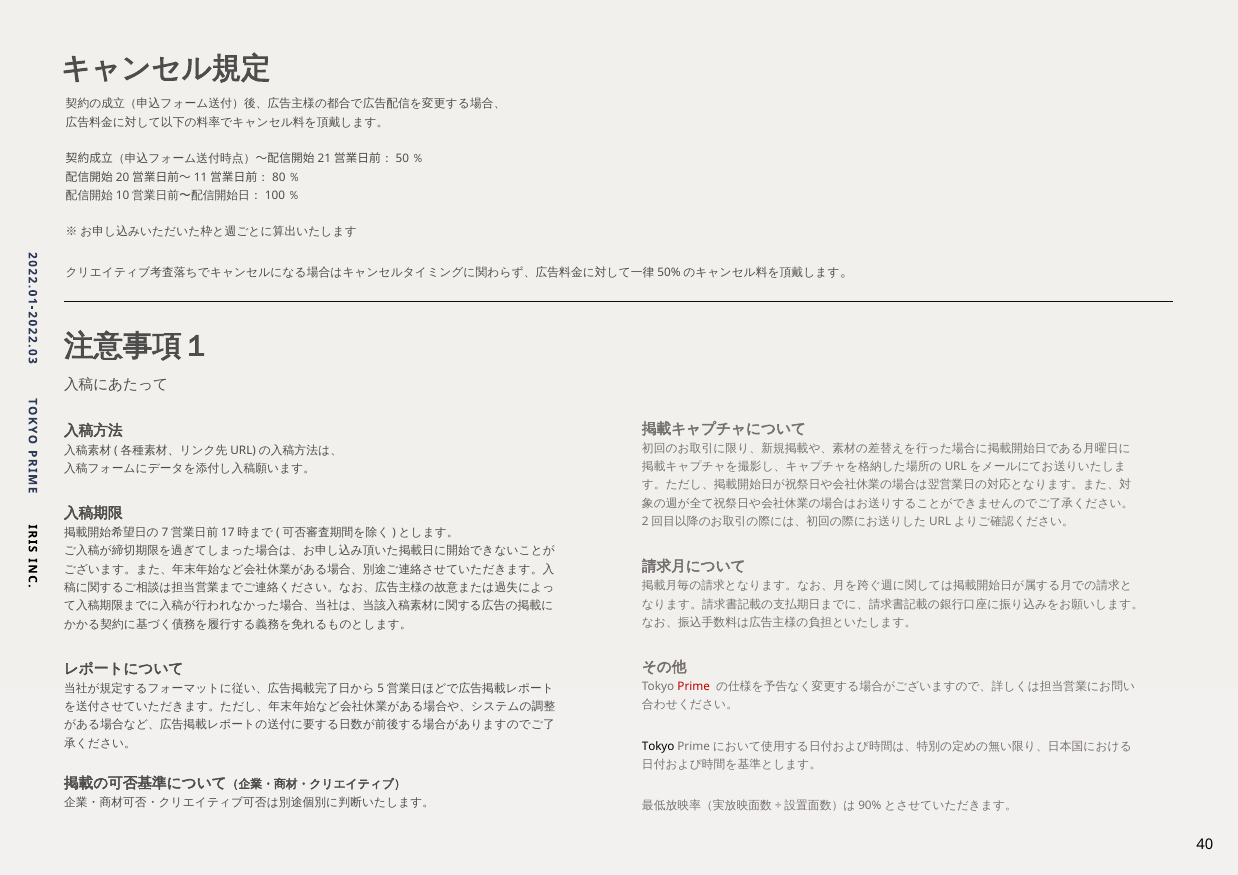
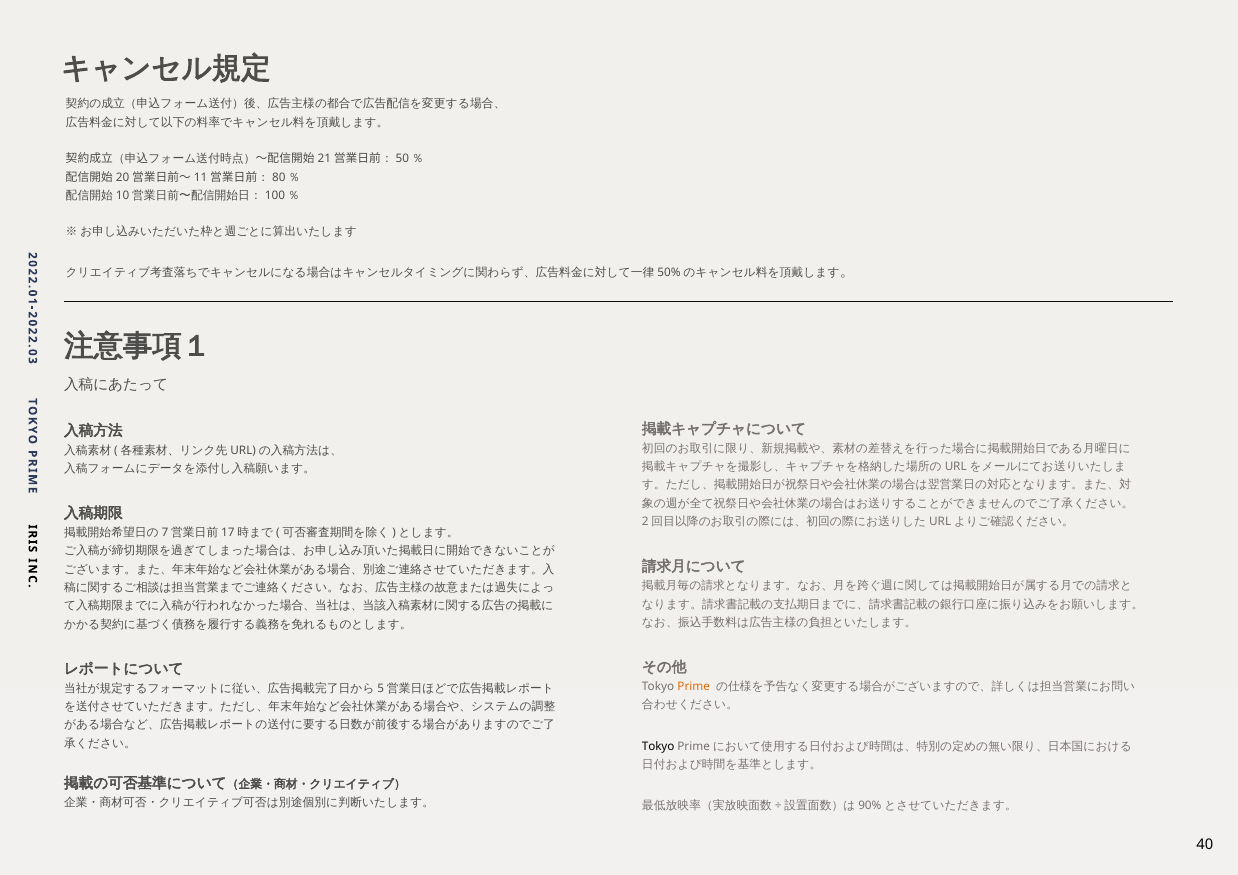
Prime colour: red -> orange
